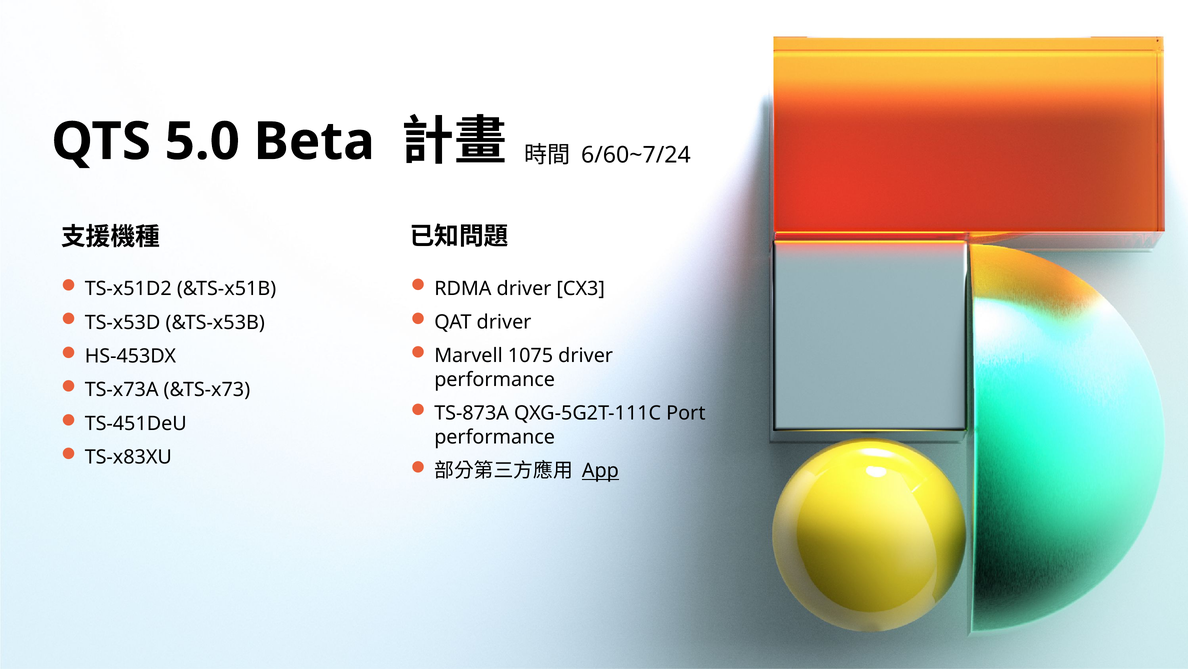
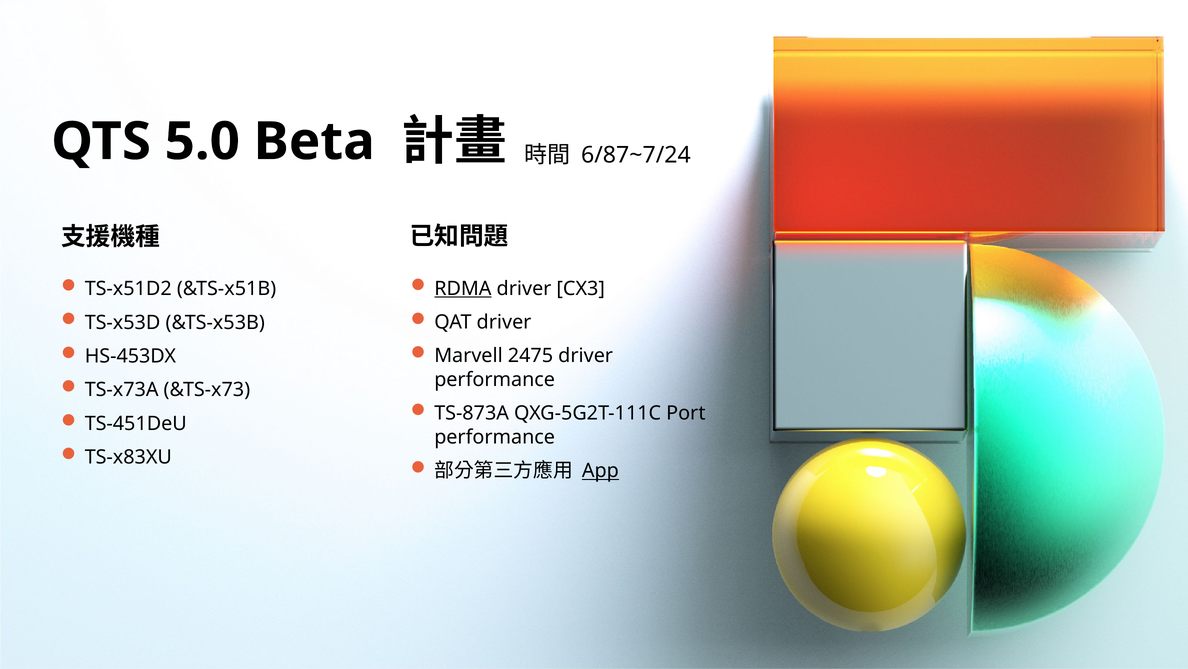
6/60~7/24: 6/60~7/24 -> 6/87~7/24
RDMA underline: none -> present
1075: 1075 -> 2475
